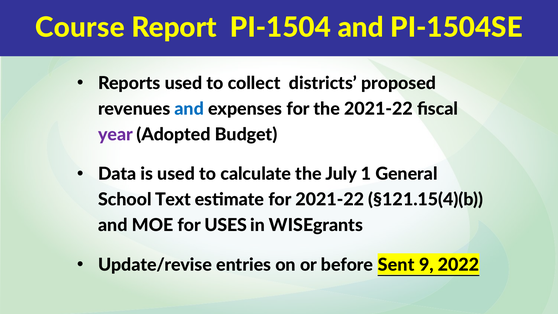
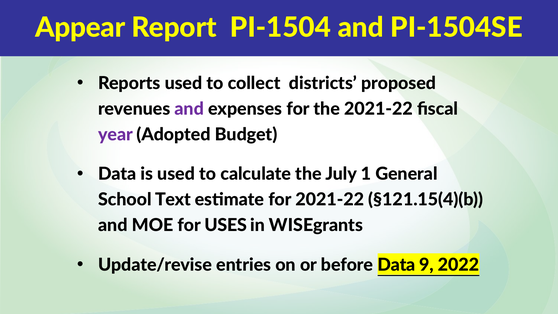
Course: Course -> Appear
and at (189, 109) colour: blue -> purple
before Sent: Sent -> Data
